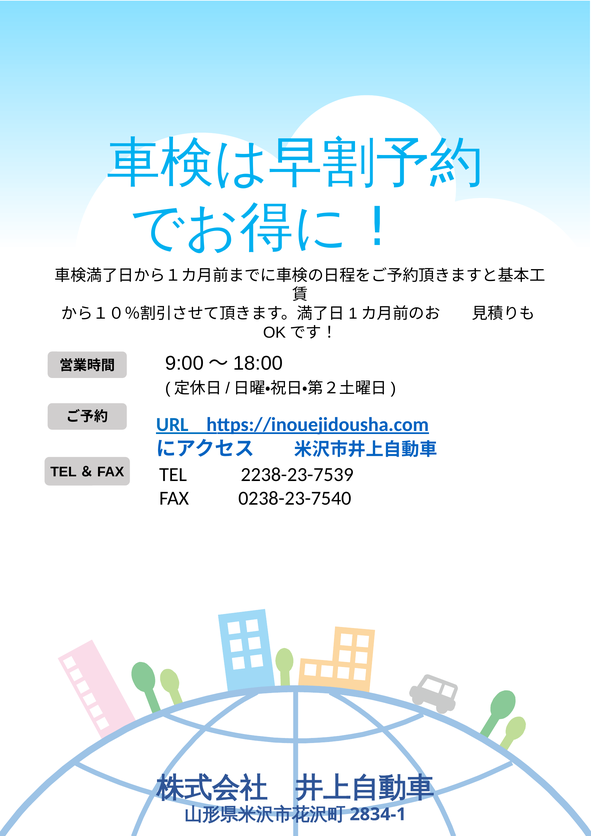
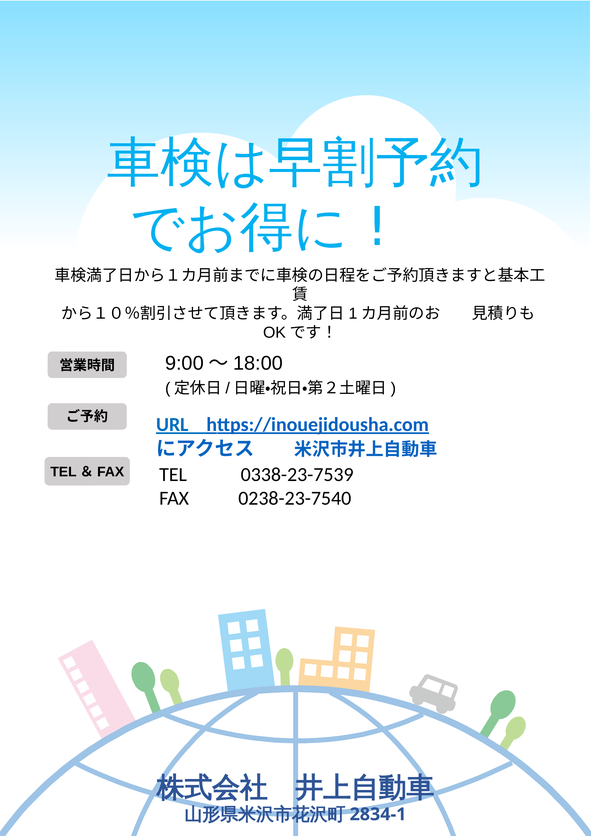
2238-23-7539: 2238-23-7539 -> 0338-23-7539
